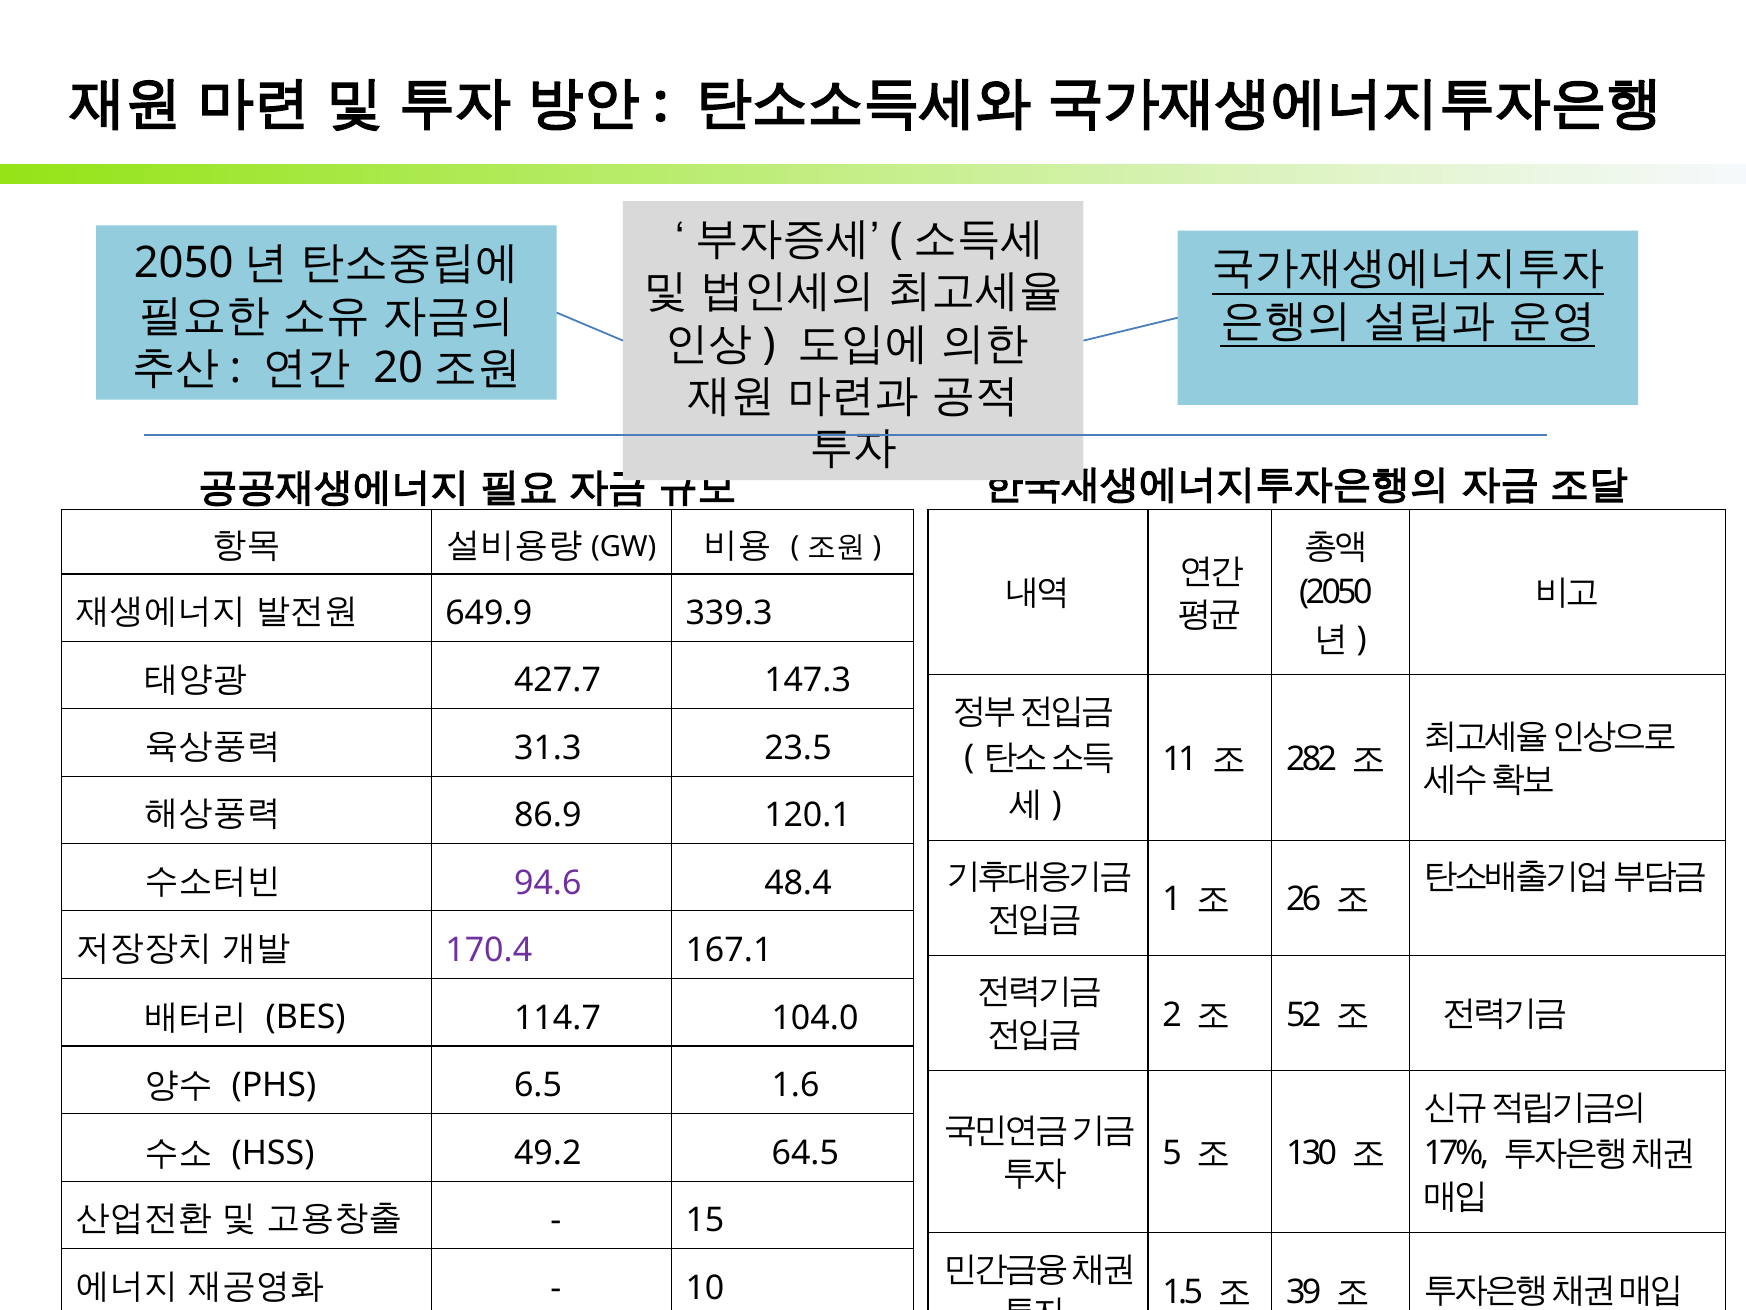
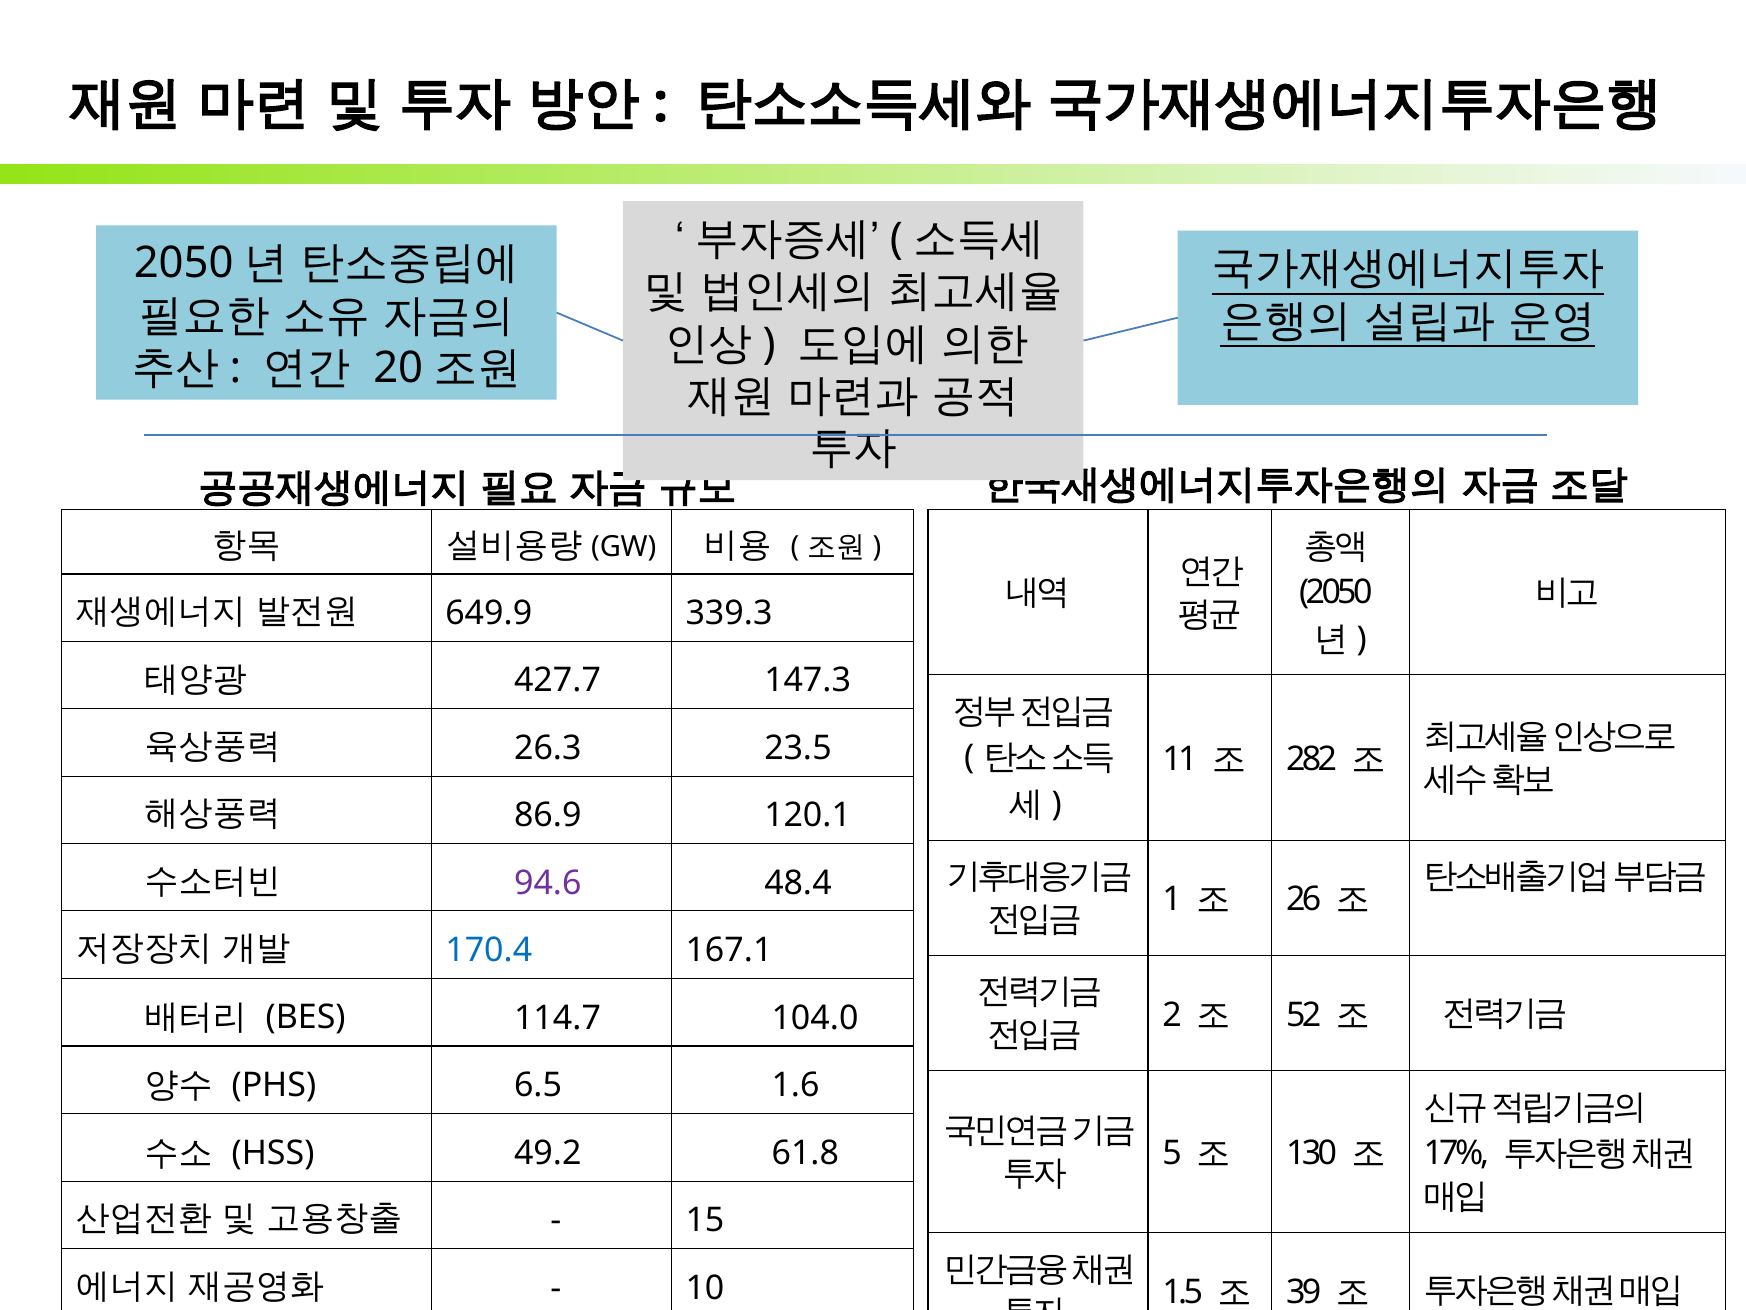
31.3: 31.3 -> 26.3
170.4 colour: purple -> blue
64.5: 64.5 -> 61.8
